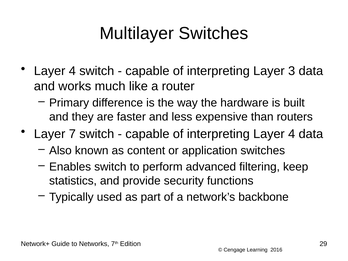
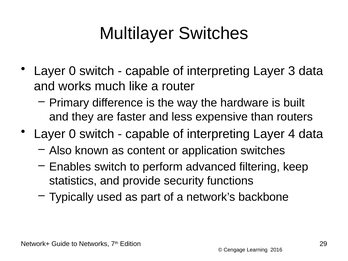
4 at (72, 71): 4 -> 0
7 at (72, 134): 7 -> 0
